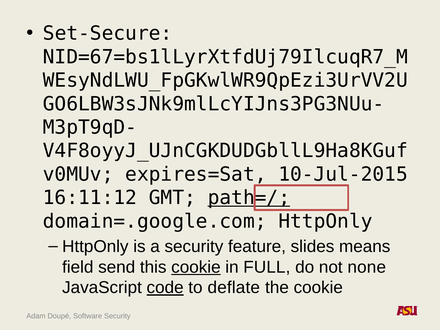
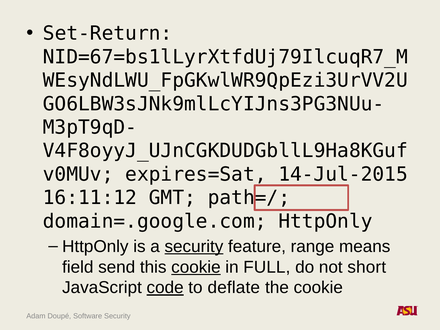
Set-Secure: Set-Secure -> Set-Return
10-Jul-2015: 10-Jul-2015 -> 14-Jul-2015
path=/ underline: present -> none
security at (194, 247) underline: none -> present
slides: slides -> range
none: none -> short
